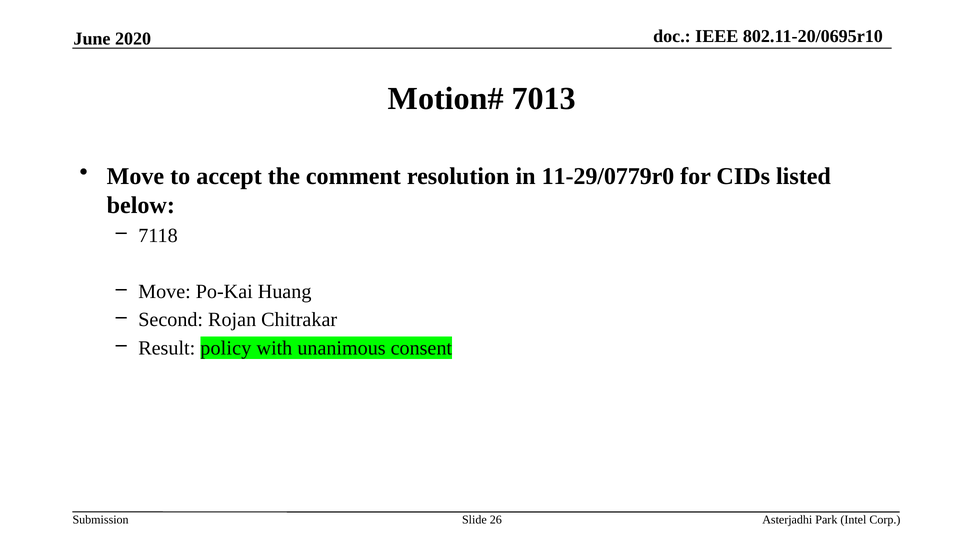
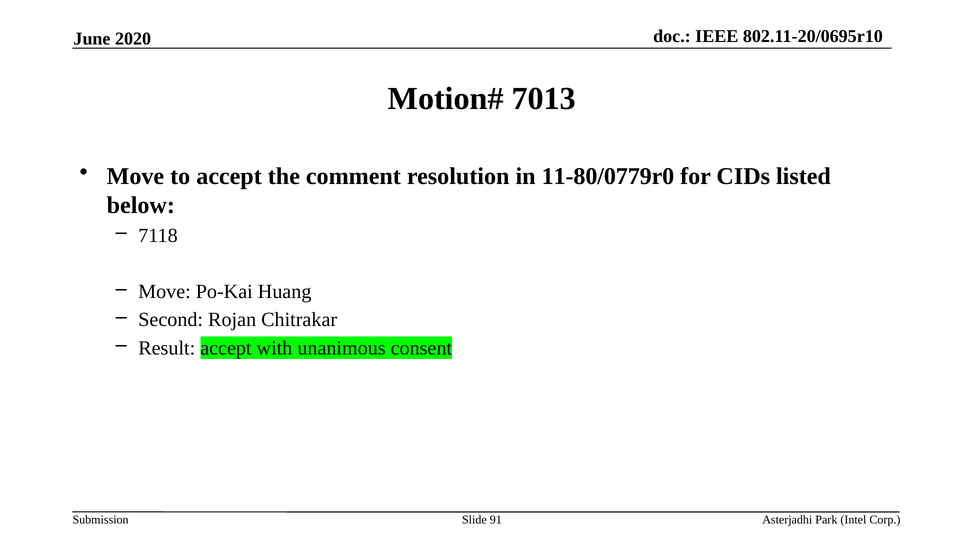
11-29/0779r0: 11-29/0779r0 -> 11-80/0779r0
Result policy: policy -> accept
26: 26 -> 91
